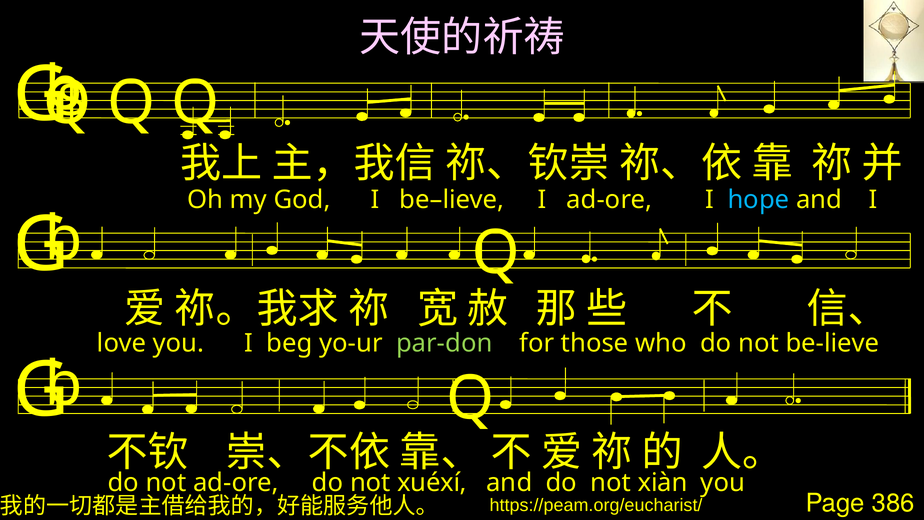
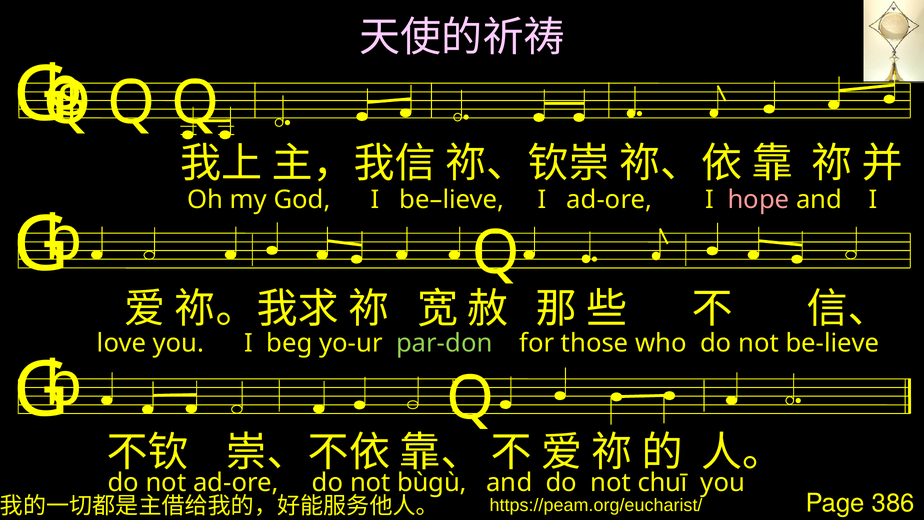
hope colour: light blue -> pink
xuéxí: xuéxí -> bùgù
xiàn: xiàn -> chuī
